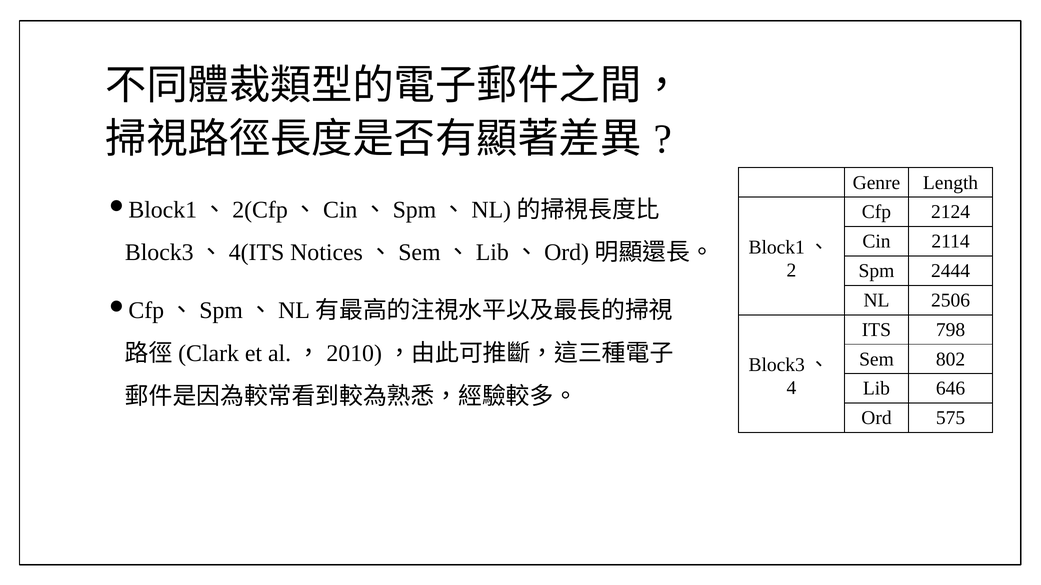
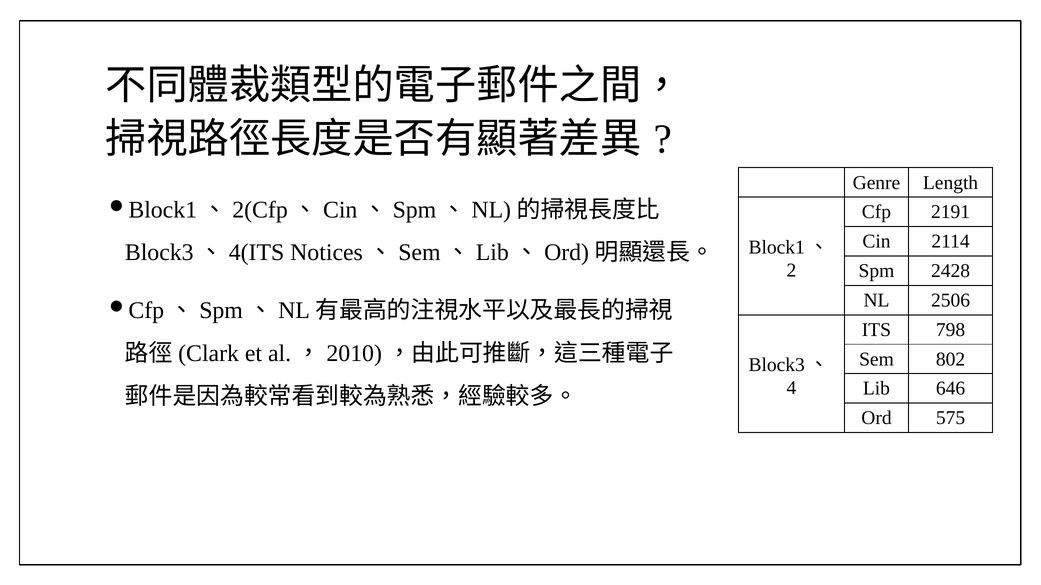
2124: 2124 -> 2191
2444: 2444 -> 2428
